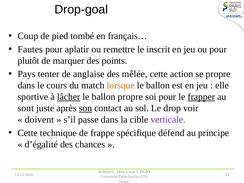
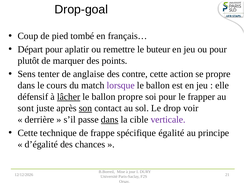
Fautes: Fautes -> Départ
inscrit: inscrit -> buteur
Pays: Pays -> Sens
mêlée: mêlée -> contre
lorsque colour: orange -> purple
sportive: sportive -> défensif
frapper underline: present -> none
doivent: doivent -> derrière
dans at (110, 120) underline: none -> present
défend: défend -> égalité
